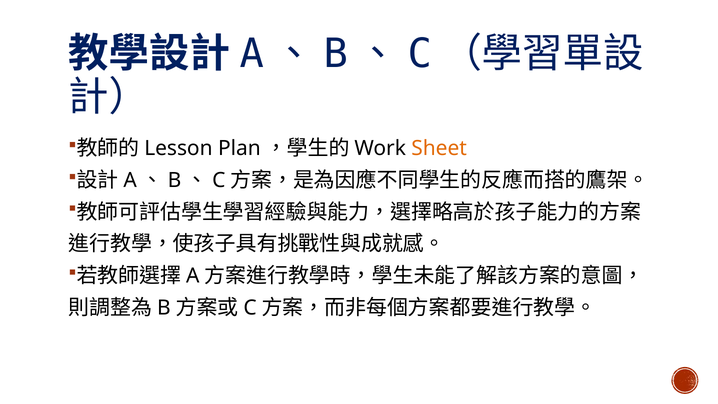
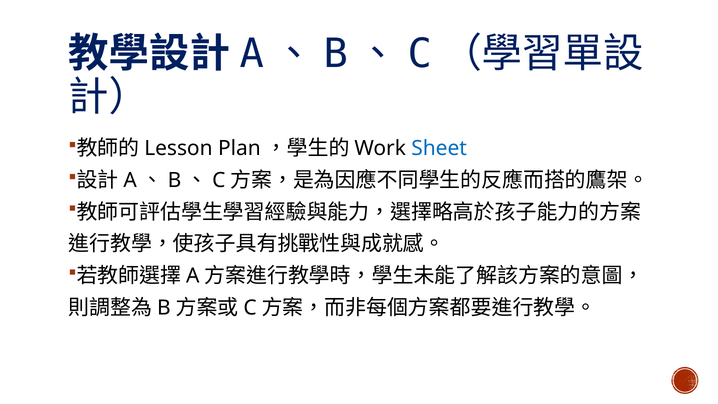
Sheet colour: orange -> blue
